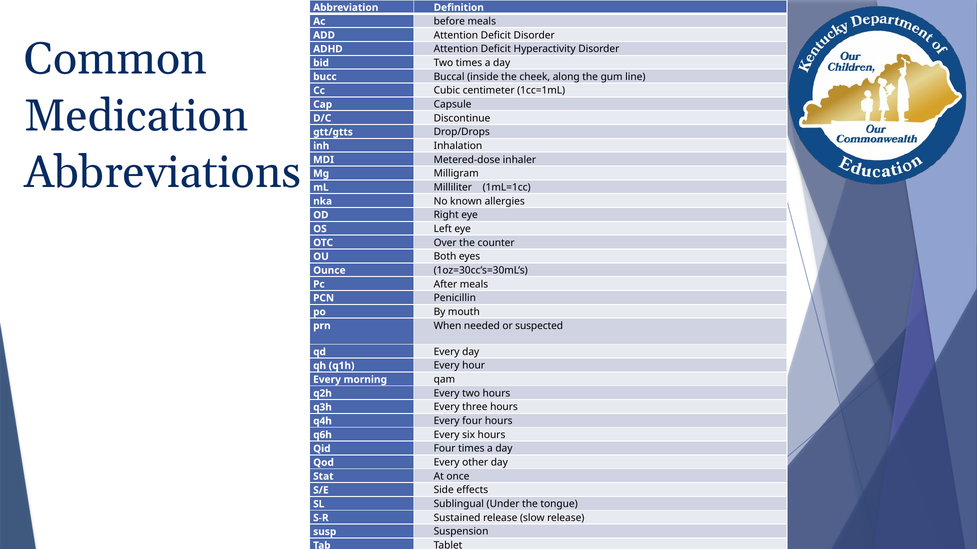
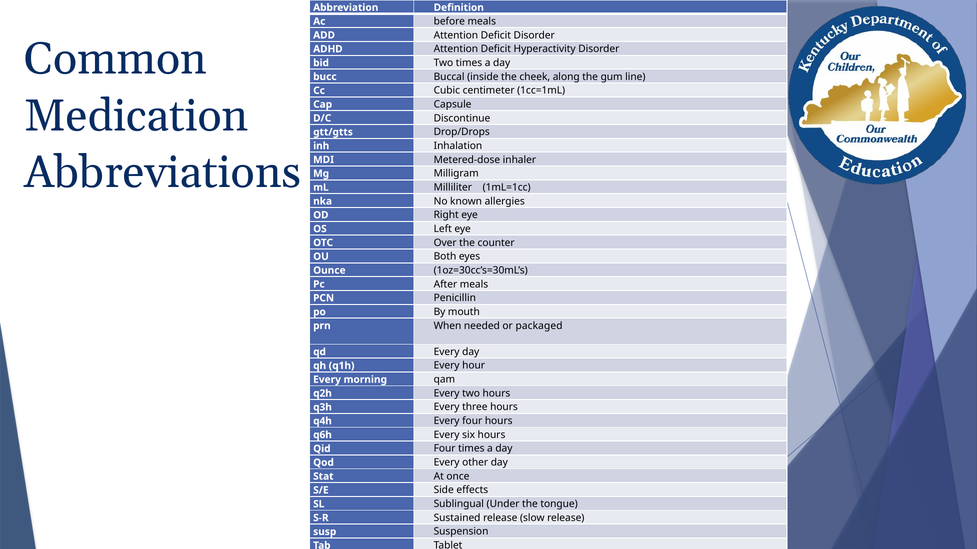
suspected: suspected -> packaged
